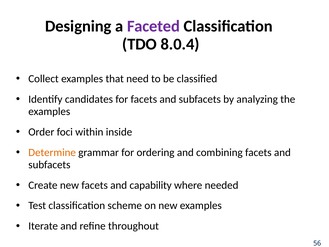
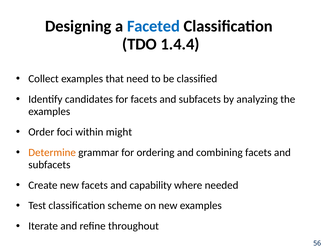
Faceted colour: purple -> blue
8.0.4: 8.0.4 -> 1.4.4
inside: inside -> might
